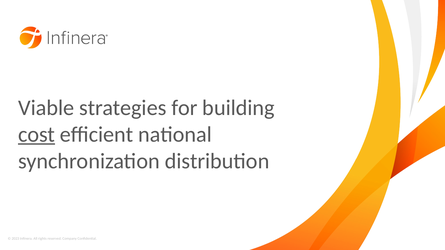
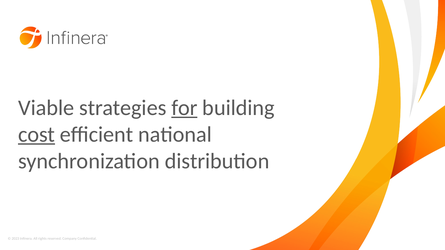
for underline: none -> present
